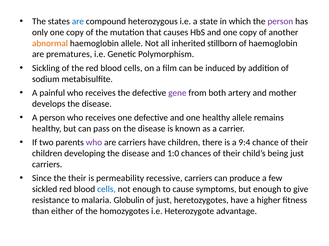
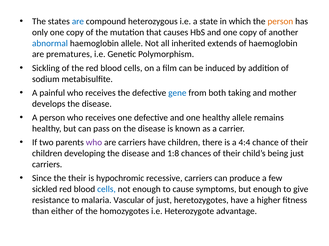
person at (280, 21) colour: purple -> orange
abnormal colour: orange -> blue
stillborn: stillborn -> extends
gene colour: purple -> blue
artery: artery -> taking
9:4: 9:4 -> 4:4
1:0: 1:0 -> 1:8
permeability: permeability -> hypochromic
Globulin: Globulin -> Vascular
